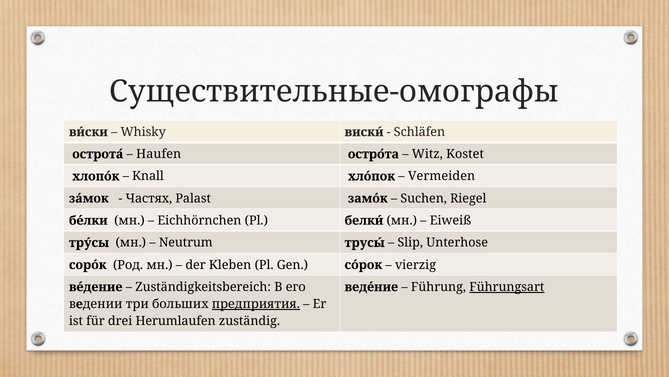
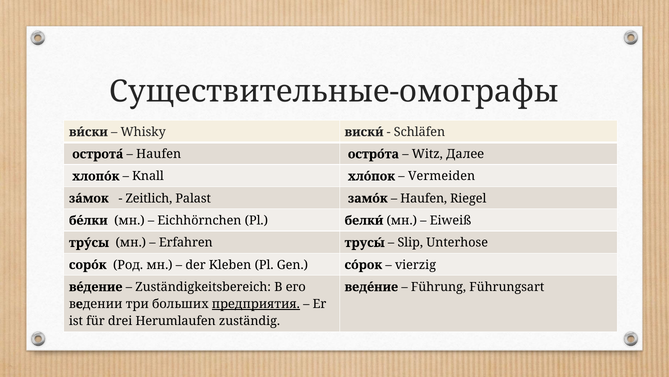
Kostet: Kostet -> Далее
Частях: Частях -> Zeitlich
Suchen at (424, 198): Suchen -> Haufen
Neutrum: Neutrum -> Erfahren
Führungsart underline: present -> none
